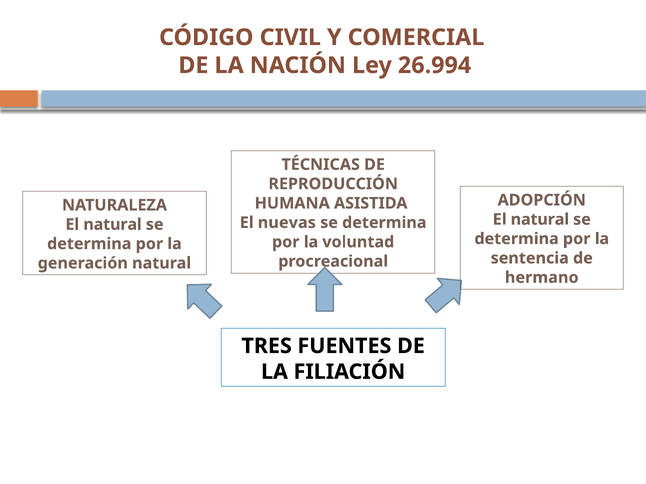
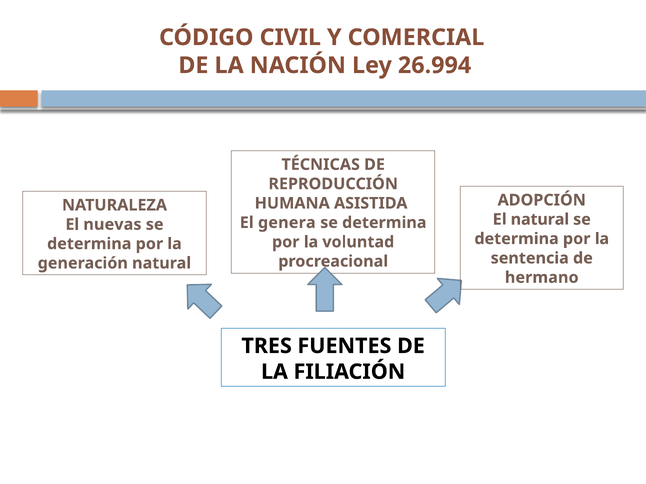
nuevas: nuevas -> genera
natural at (113, 225): natural -> nuevas
